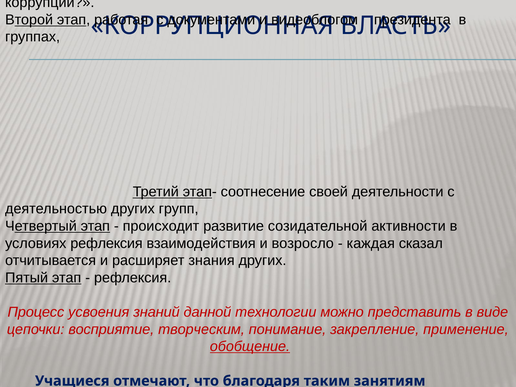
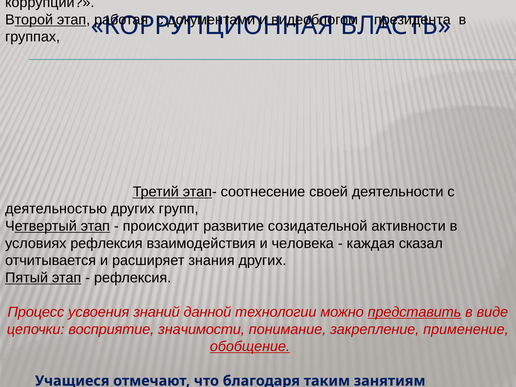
возросло: возросло -> человека
представить underline: none -> present
творческим: творческим -> значимости
